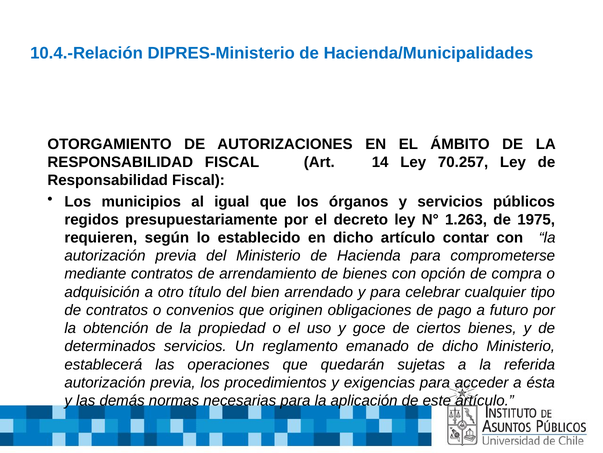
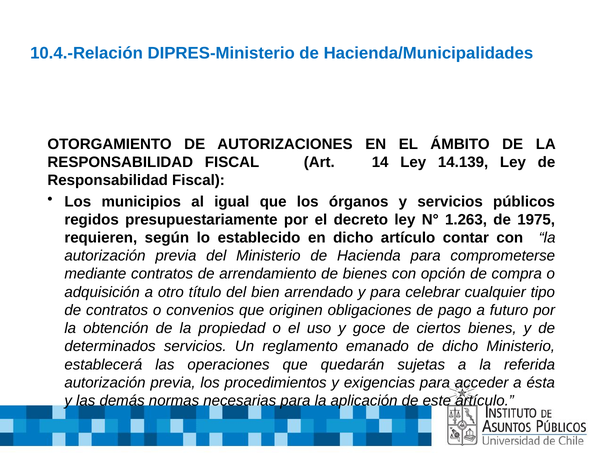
70.257: 70.257 -> 14.139
